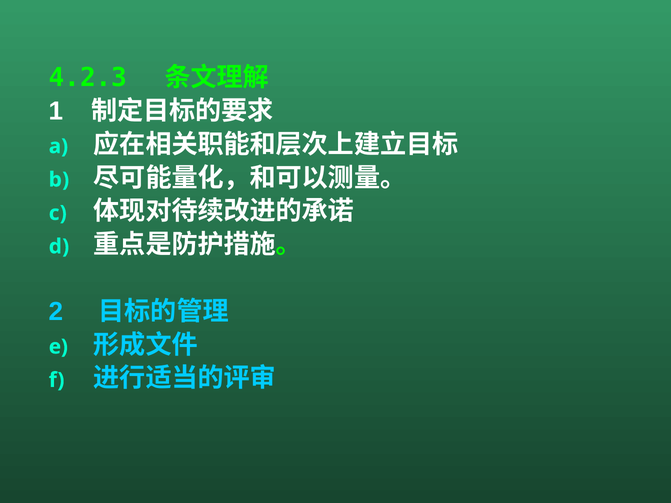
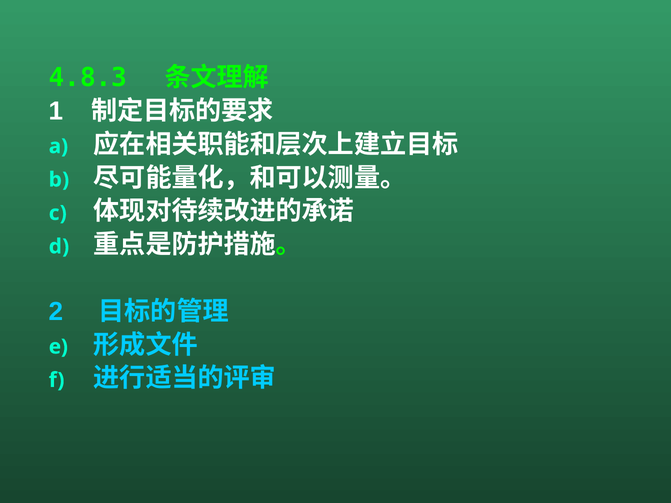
4.2.3: 4.2.3 -> 4.8.3
